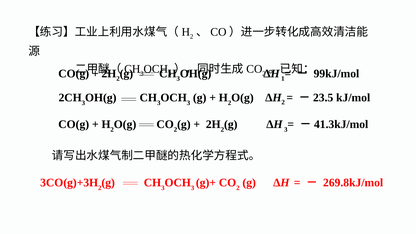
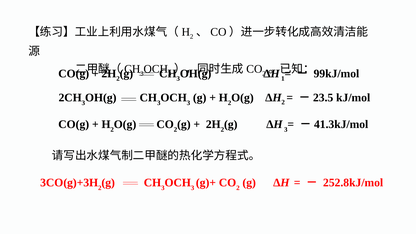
269.8kJ/mol: 269.8kJ/mol -> 252.8kJ/mol
